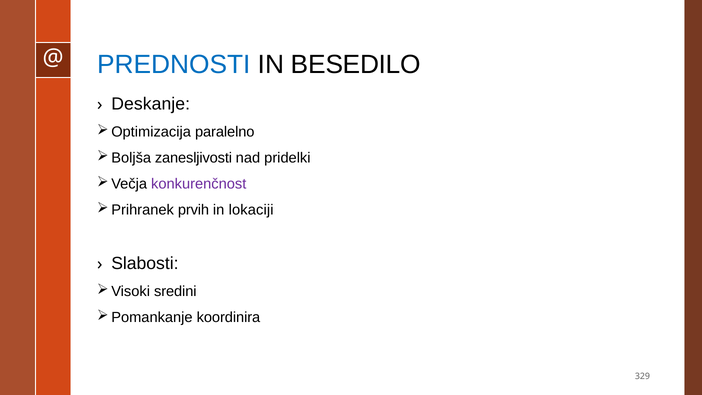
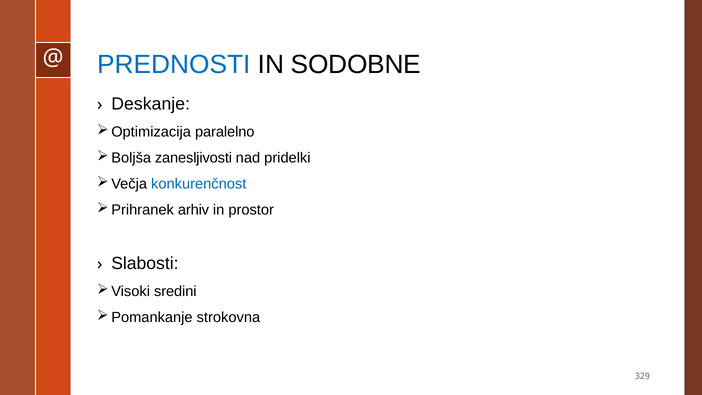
BESEDILO: BESEDILO -> SODOBNE
konkurenčnost colour: purple -> blue
prvih: prvih -> arhiv
lokaciji: lokaciji -> prostor
koordinira: koordinira -> strokovna
